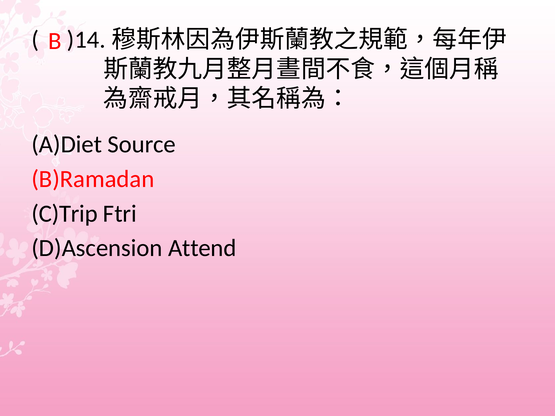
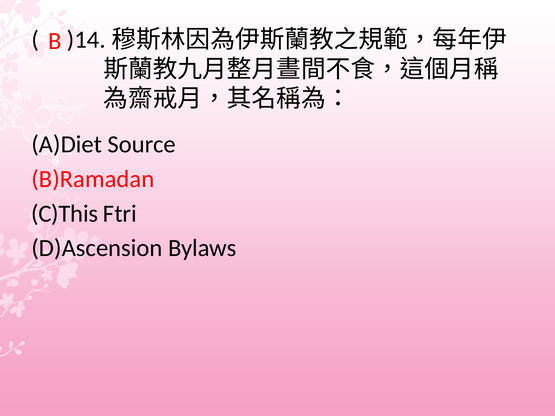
C)Trip: C)Trip -> C)This
Attend: Attend -> Bylaws
